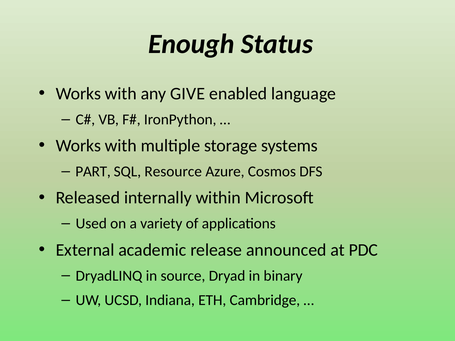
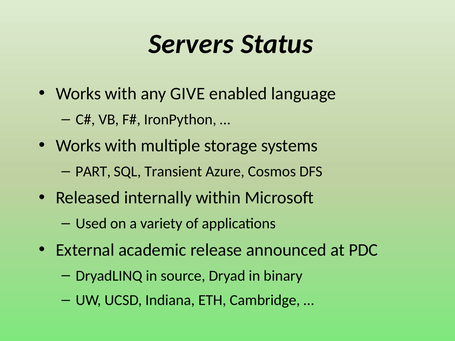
Enough: Enough -> Servers
Resource: Resource -> Transient
